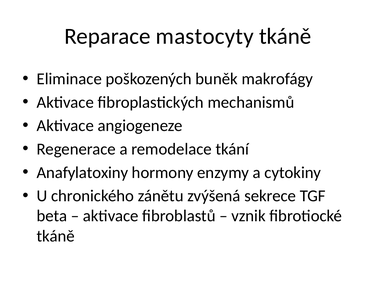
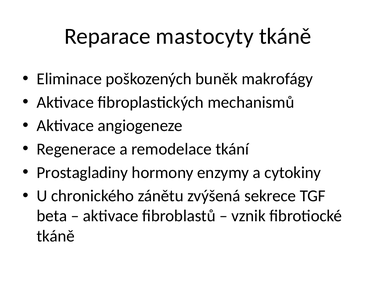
Anafylatoxiny: Anafylatoxiny -> Prostagladiny
